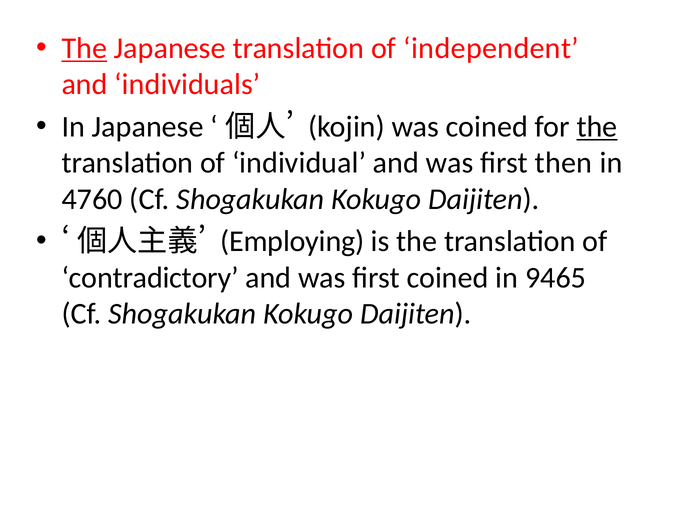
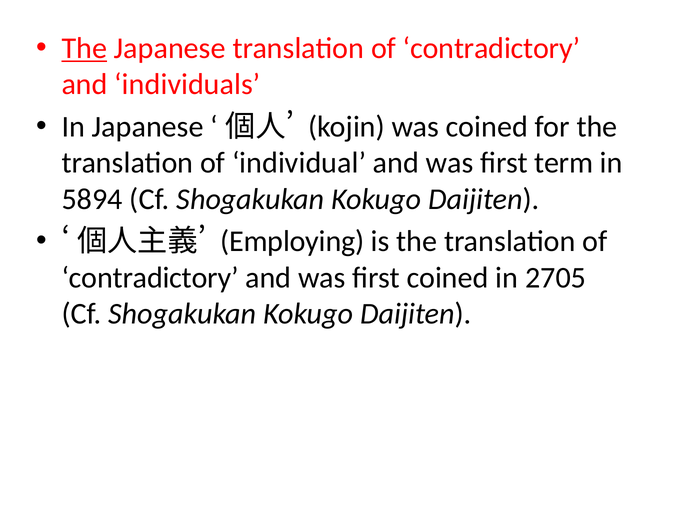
Japanese translation of independent: independent -> contradictory
the at (597, 127) underline: present -> none
then: then -> term
4760: 4760 -> 5894
9465: 9465 -> 2705
